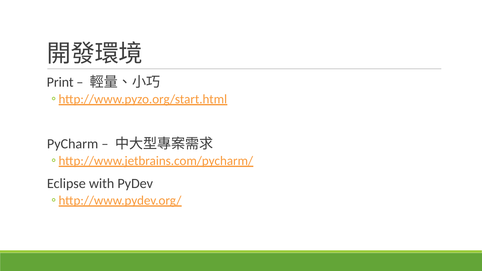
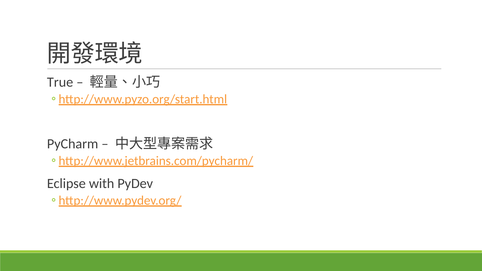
Print: Print -> True
